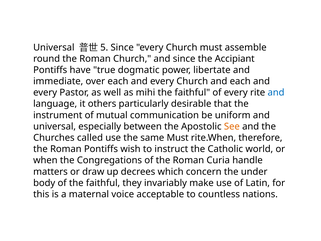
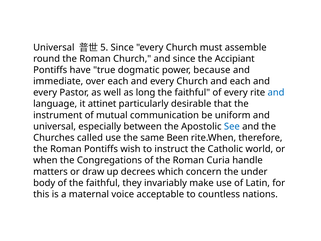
libertate: libertate -> because
mihi: mihi -> long
others: others -> attinet
See colour: orange -> blue
same Must: Must -> Been
